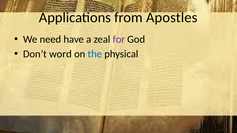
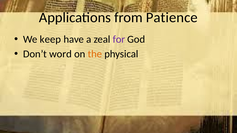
Apostles: Apostles -> Patience
need: need -> keep
the colour: blue -> orange
